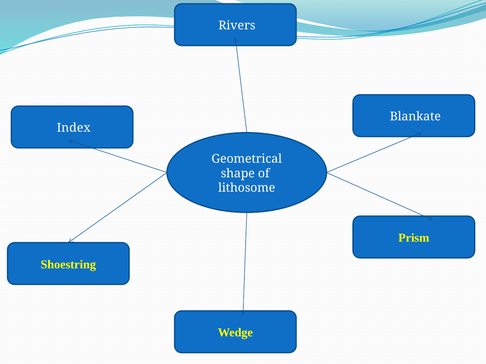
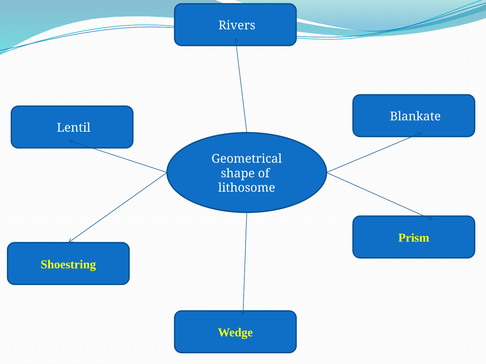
Index: Index -> Lentil
